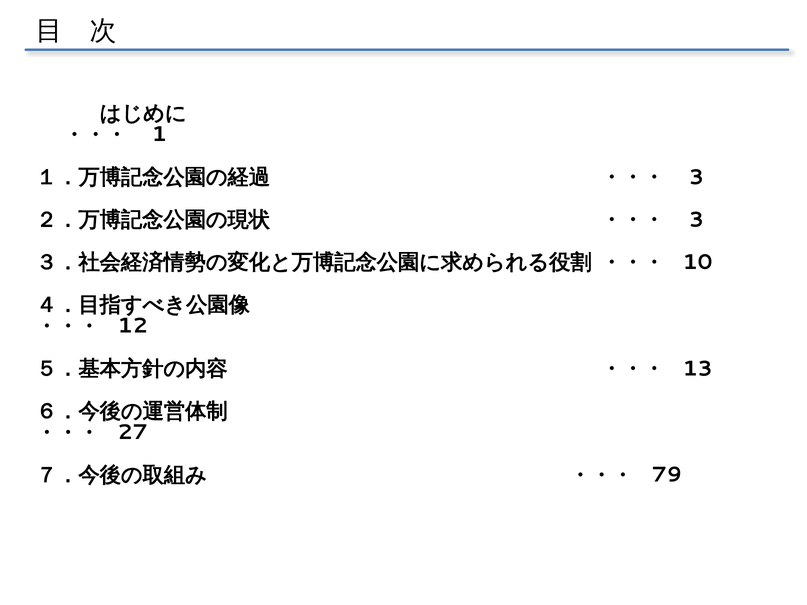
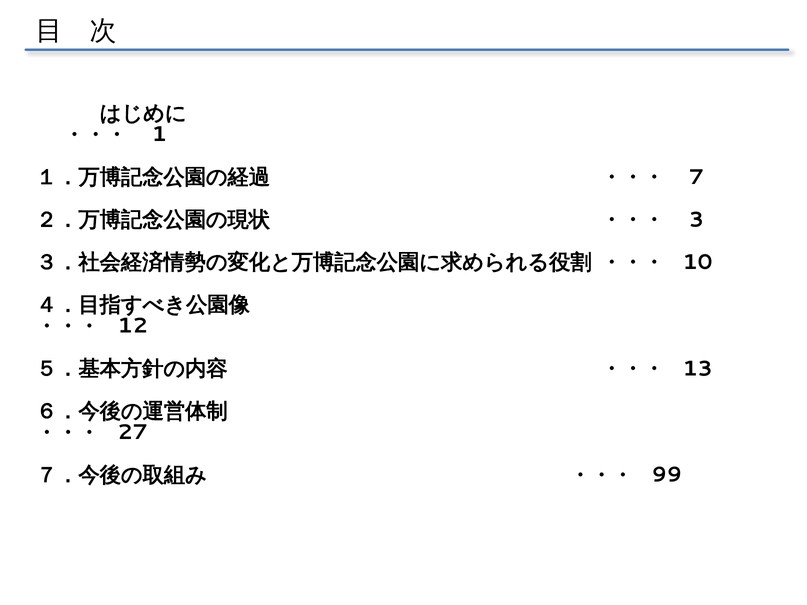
3 at (696, 177): 3 -> 7
79: 79 -> 99
